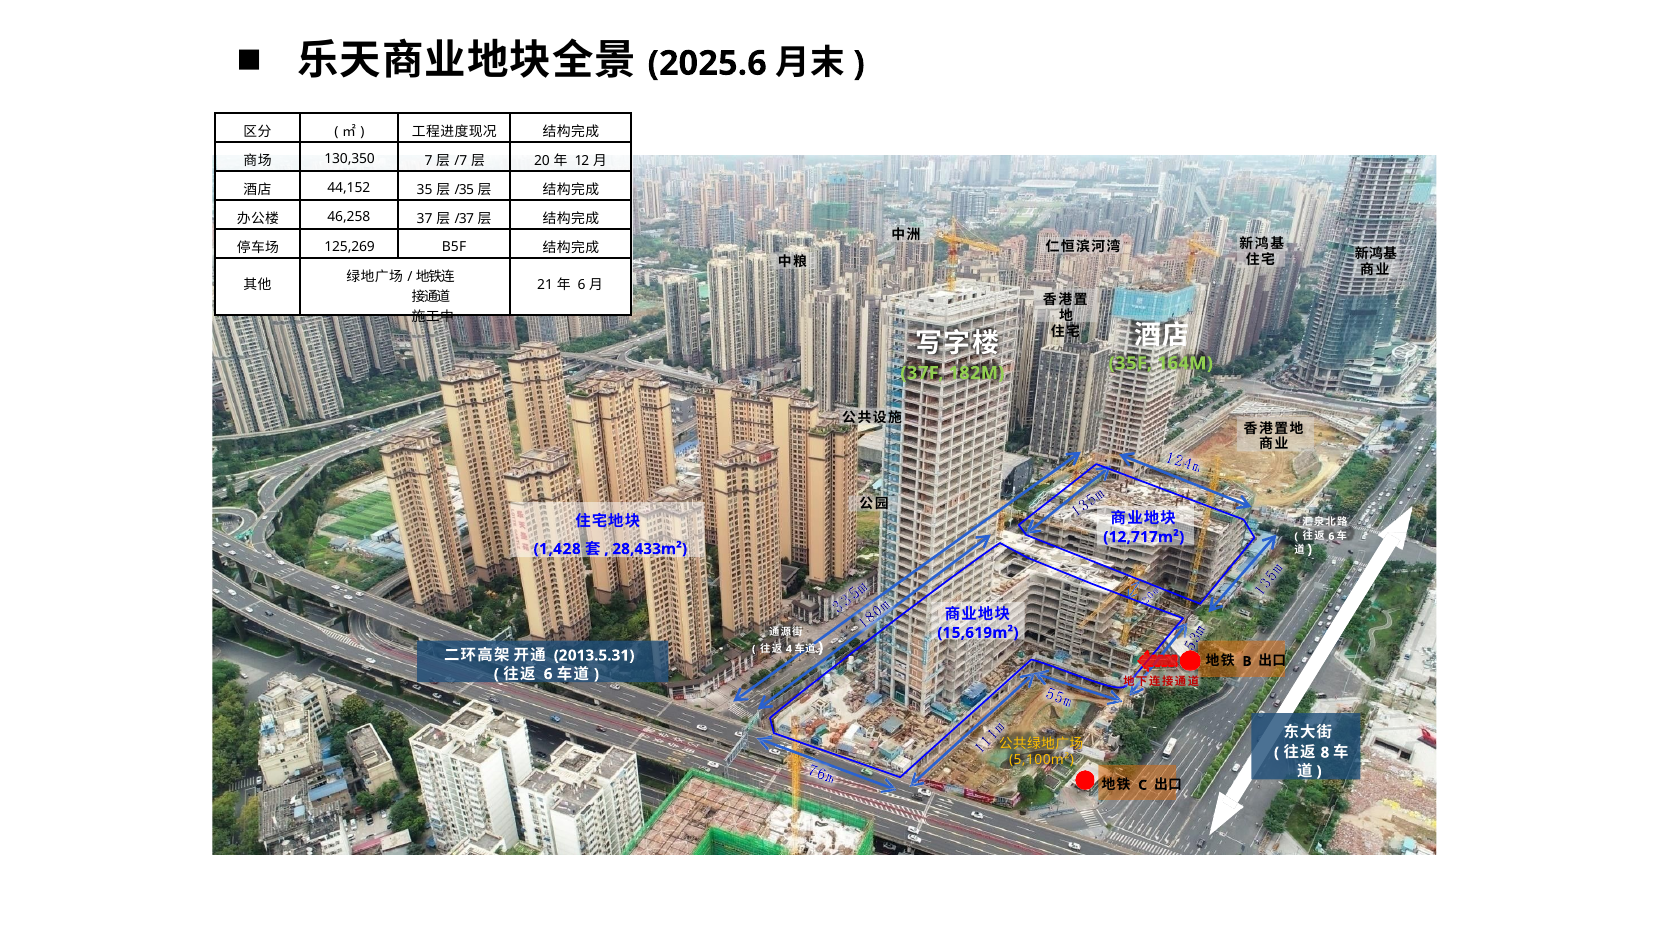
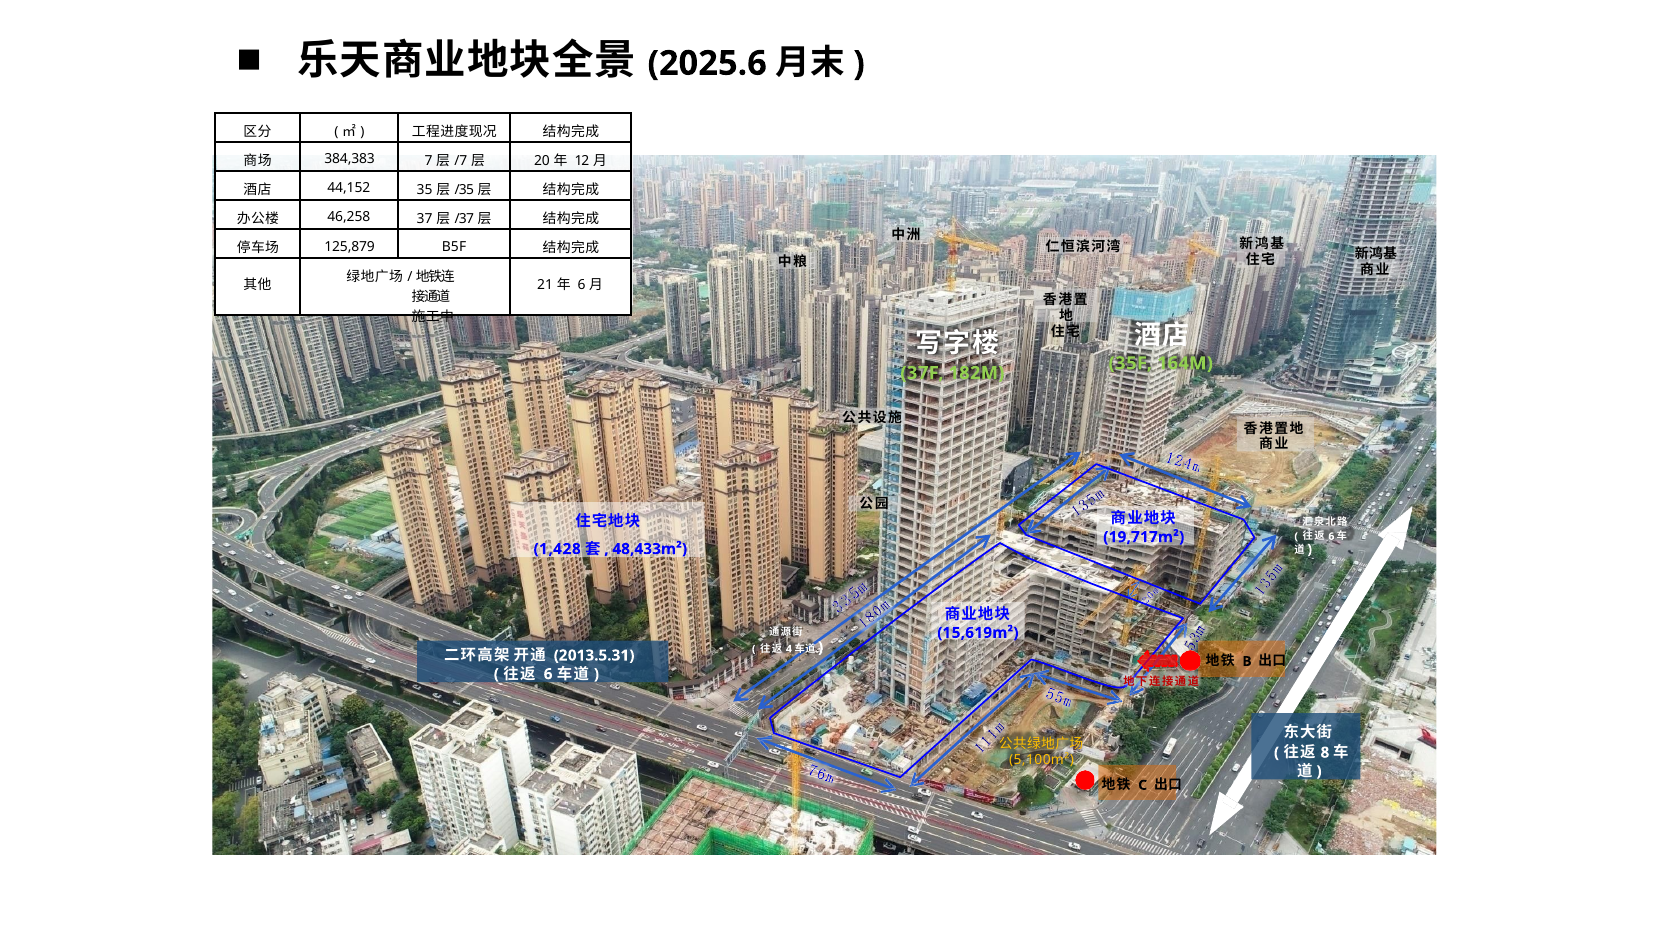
130,350: 130,350 -> 384,383
125,269: 125,269 -> 125,879
12,717m²: 12,717m² -> 19,717m²
28,433m²: 28,433m² -> 48,433m²
